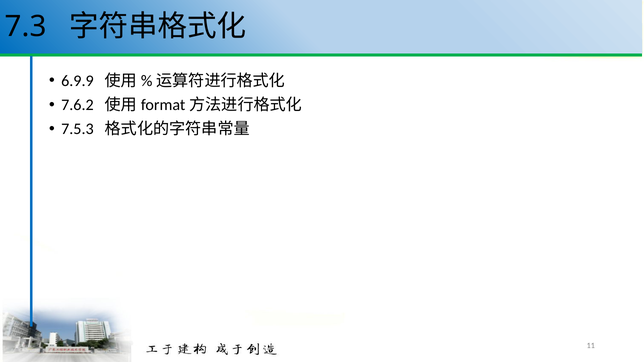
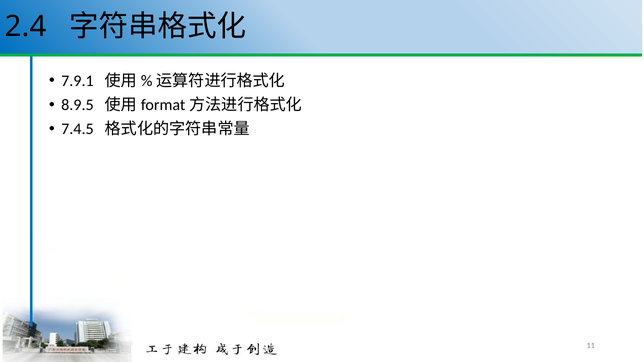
7.3: 7.3 -> 2.4
6.9.9: 6.9.9 -> 7.9.1
7.6.2: 7.6.2 -> 8.9.5
7.5.3: 7.5.3 -> 7.4.5
